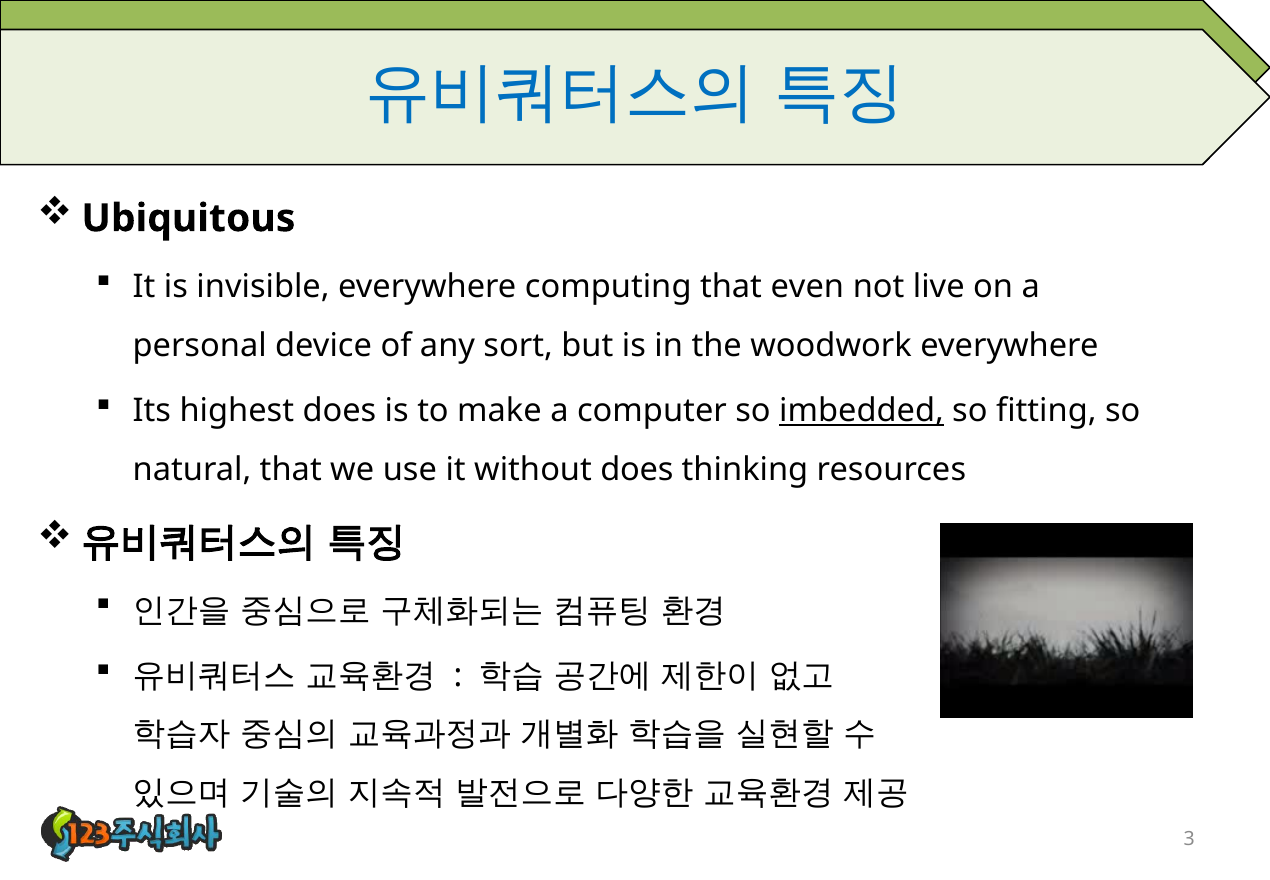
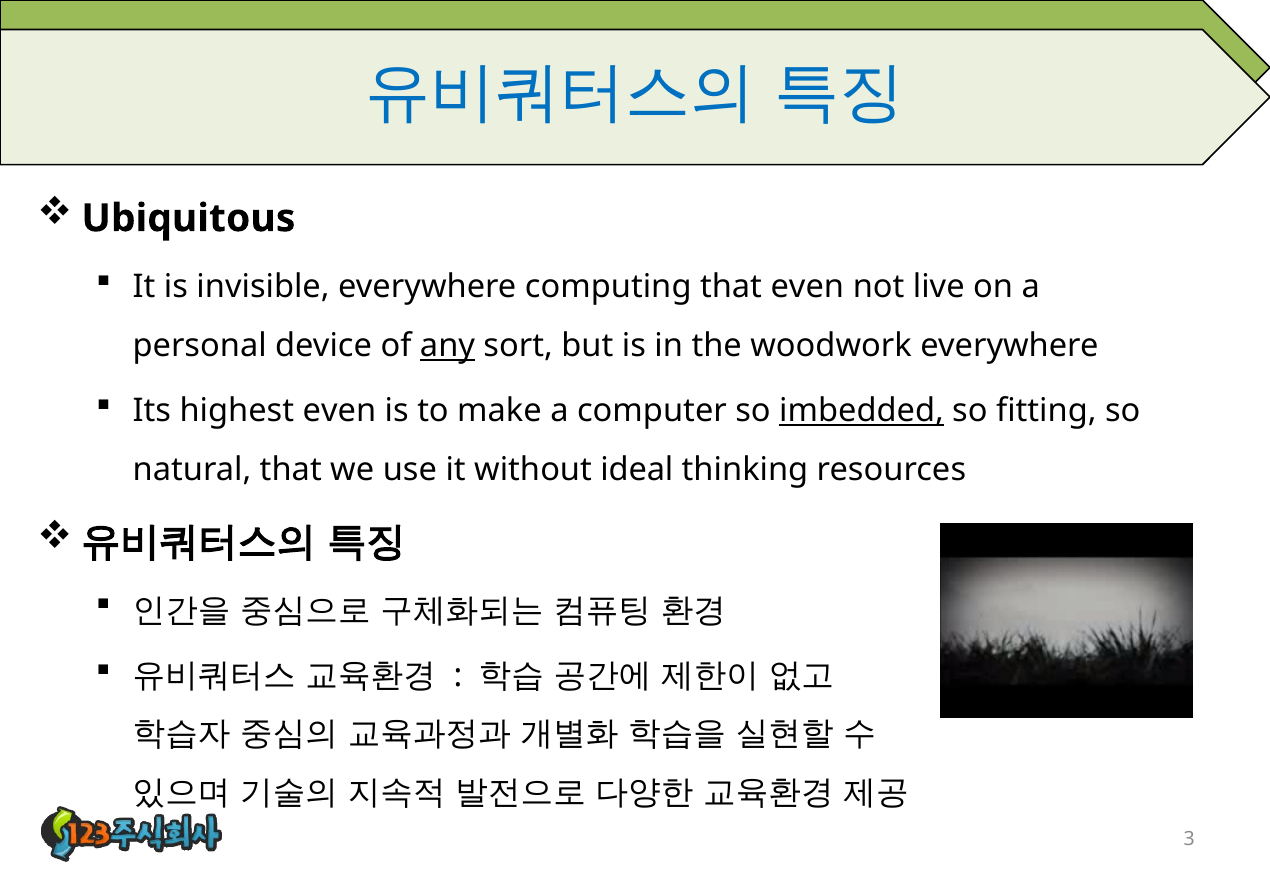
any underline: none -> present
highest does: does -> even
without does: does -> ideal
